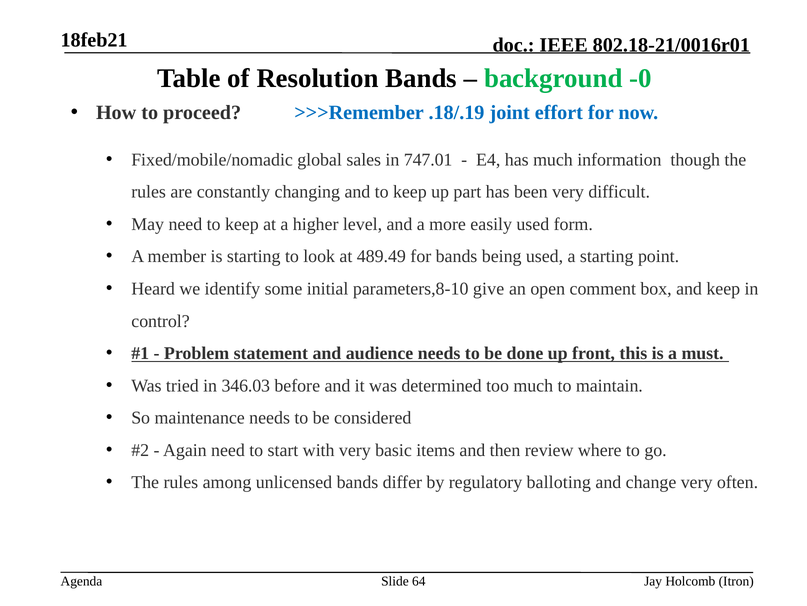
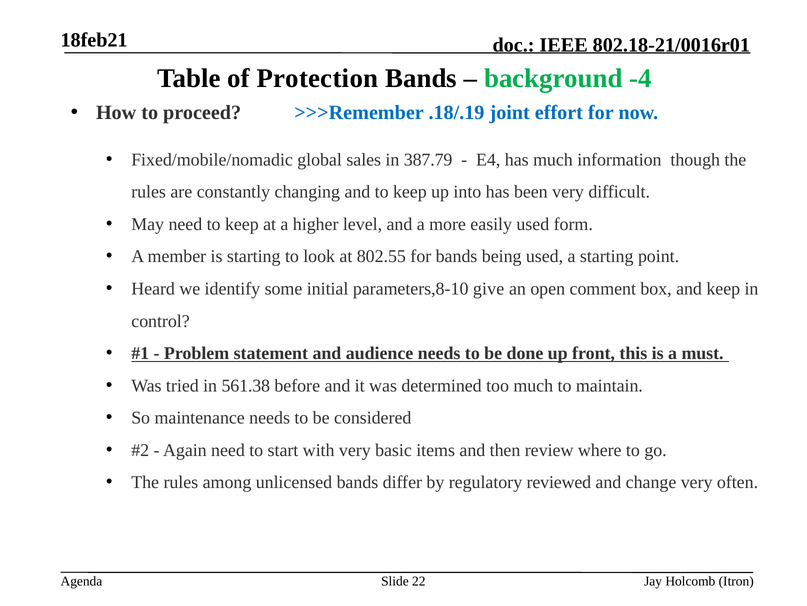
Resolution: Resolution -> Protection
-0: -0 -> -4
747.01: 747.01 -> 387.79
part: part -> into
489.49: 489.49 -> 802.55
346.03: 346.03 -> 561.38
balloting: balloting -> reviewed
64: 64 -> 22
